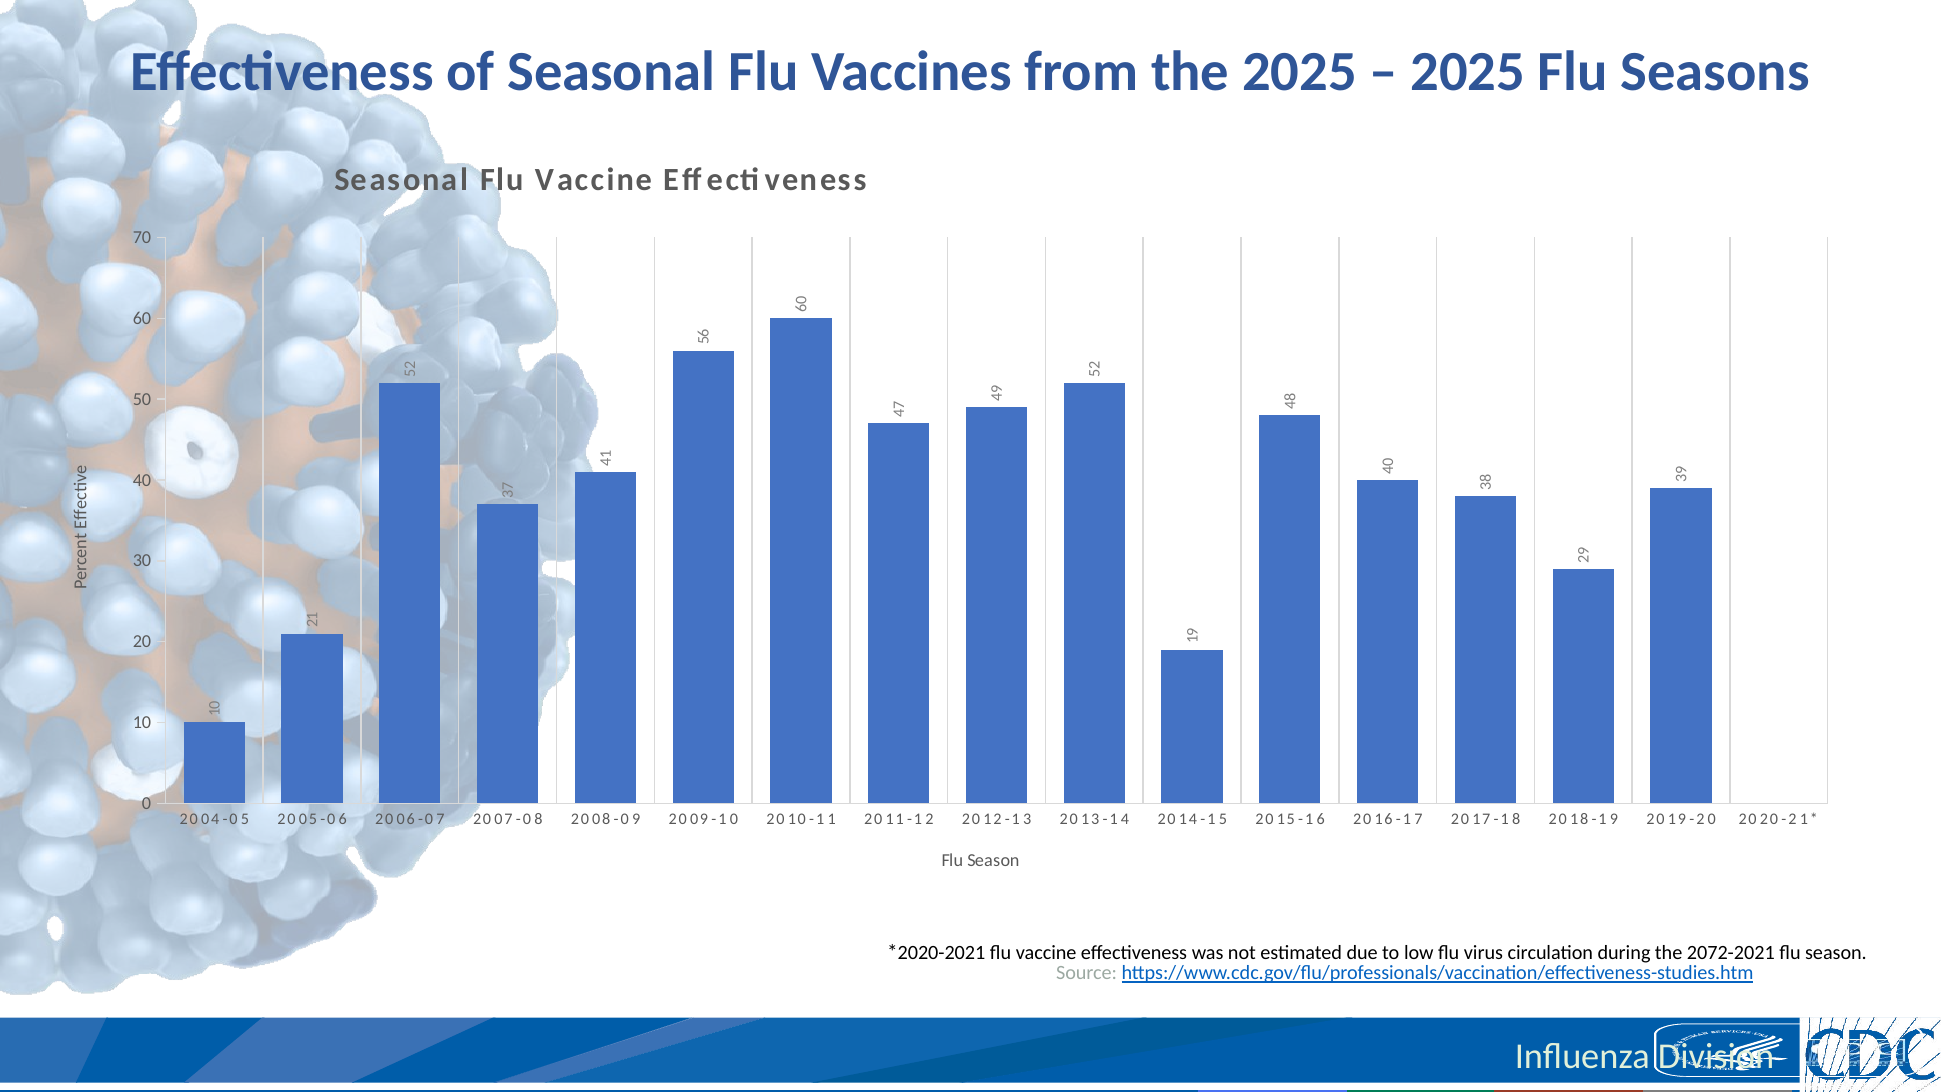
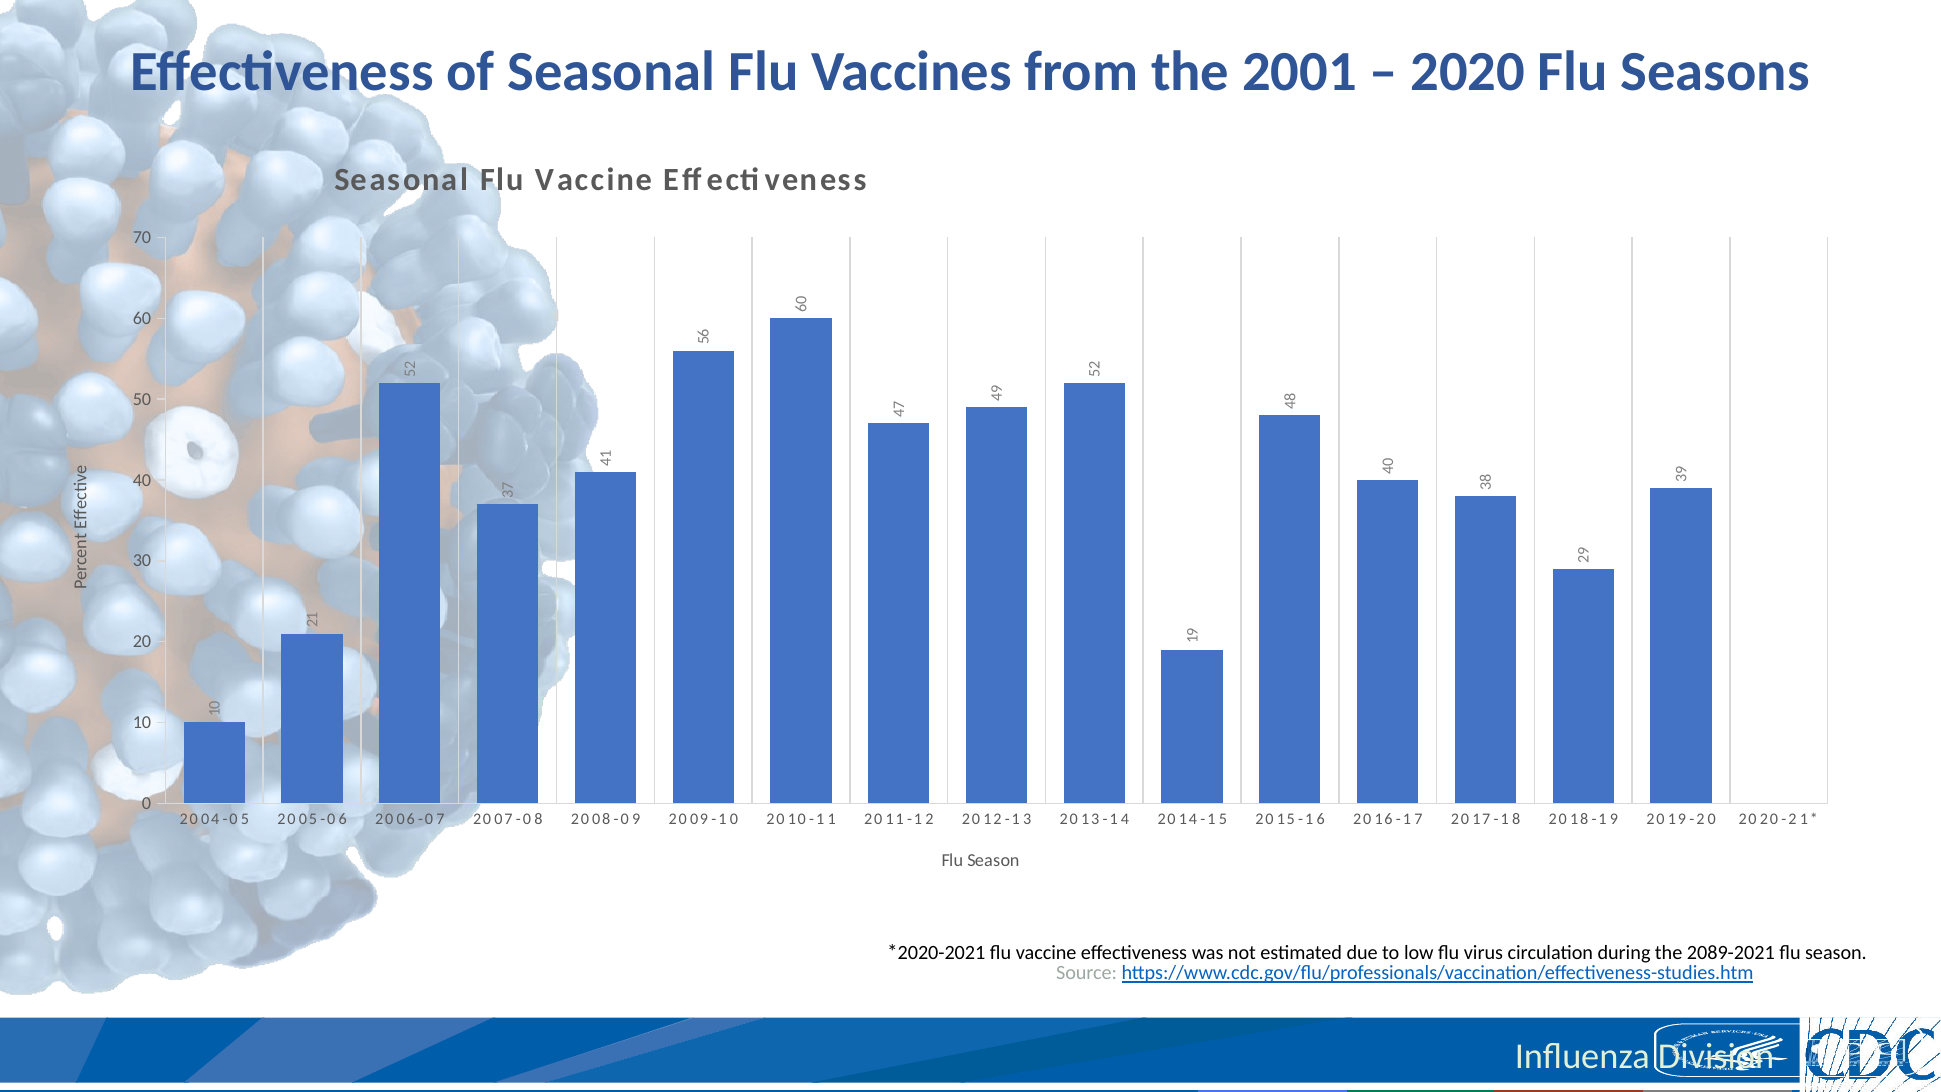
the 2025: 2025 -> 2001
2025 at (1468, 72): 2025 -> 2020
2072-2021: 2072-2021 -> 2089-2021
